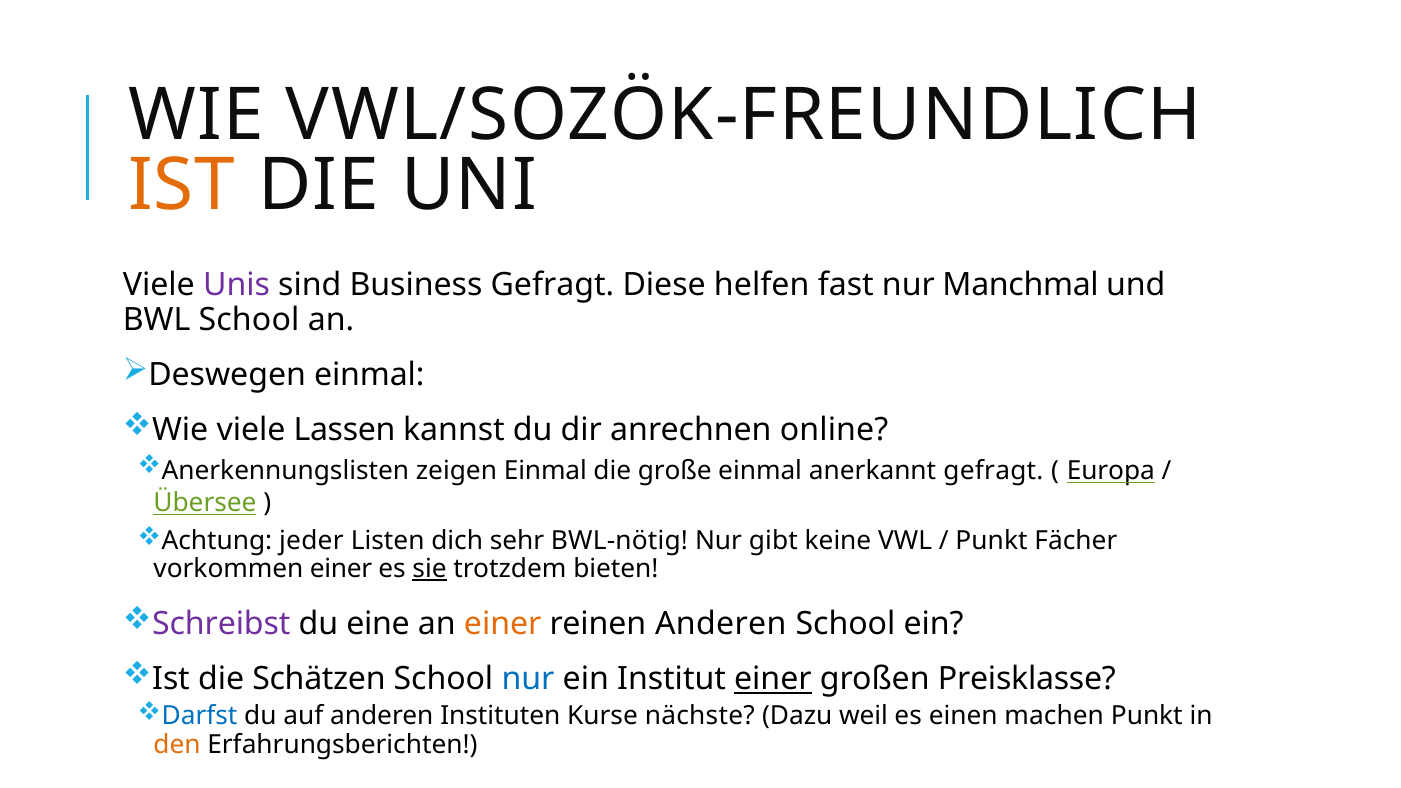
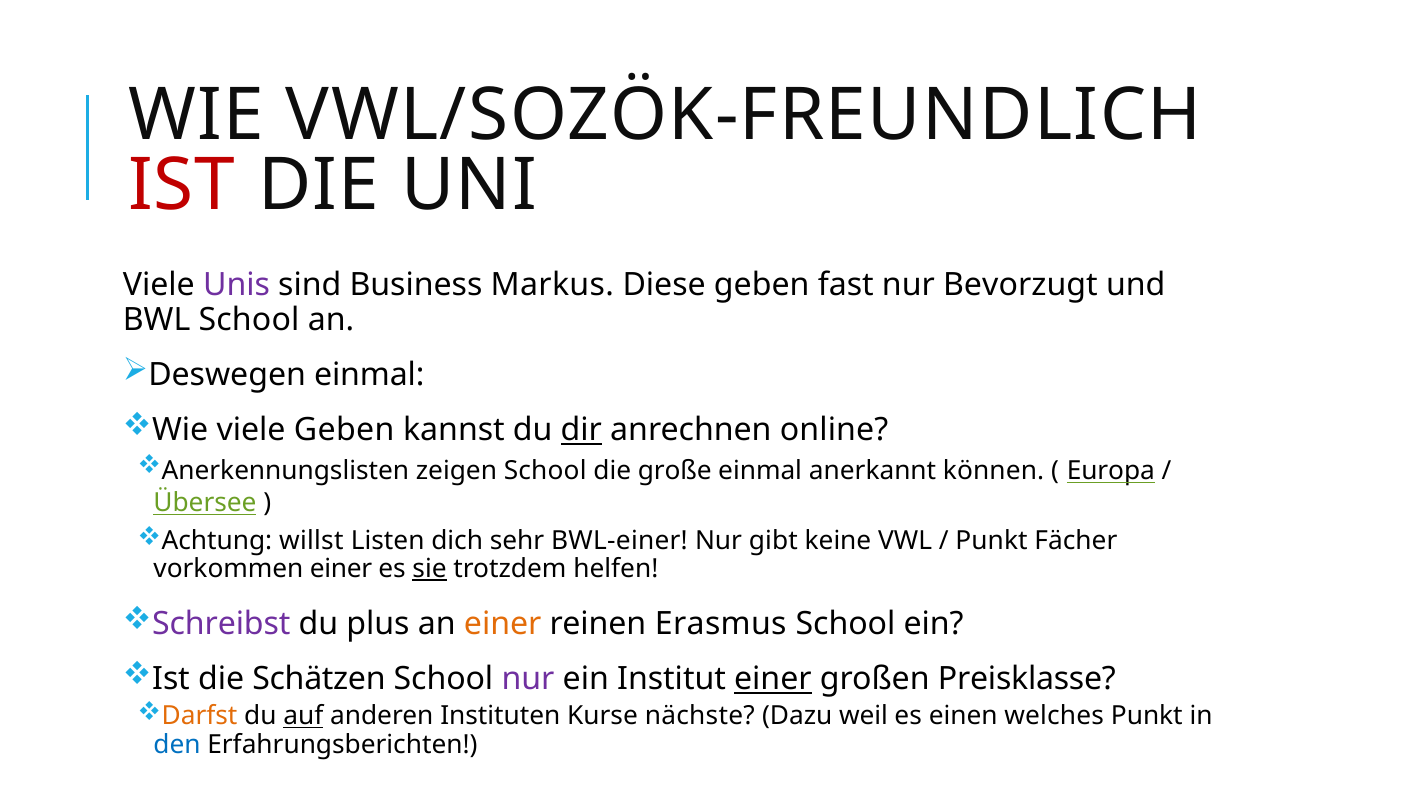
IST at (182, 185) colour: orange -> red
Business Gefragt: Gefragt -> Markus
Diese helfen: helfen -> geben
Manchmal: Manchmal -> Bevorzugt
viele Lassen: Lassen -> Geben
dir underline: none -> present
zeigen Einmal: Einmal -> School
anerkannt gefragt: gefragt -> können
jeder: jeder -> willst
BWL-nötig: BWL-nötig -> BWL-einer
bieten: bieten -> helfen
eine: eine -> plus
reinen Anderen: Anderen -> Erasmus
nur at (528, 679) colour: blue -> purple
Darfst colour: blue -> orange
auf underline: none -> present
machen: machen -> welches
den colour: orange -> blue
